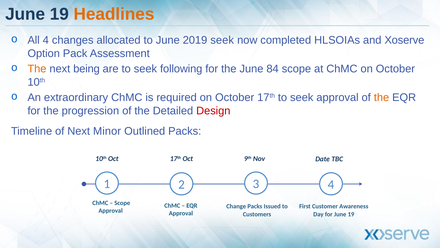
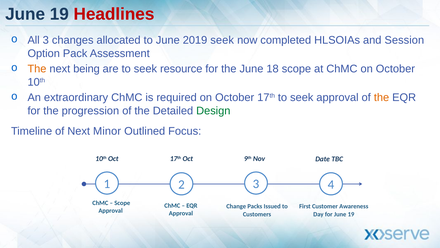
Headlines colour: orange -> red
All 4: 4 -> 3
Xoserve: Xoserve -> Session
following: following -> resource
84: 84 -> 18
Design colour: red -> green
Outlined Packs: Packs -> Focus
